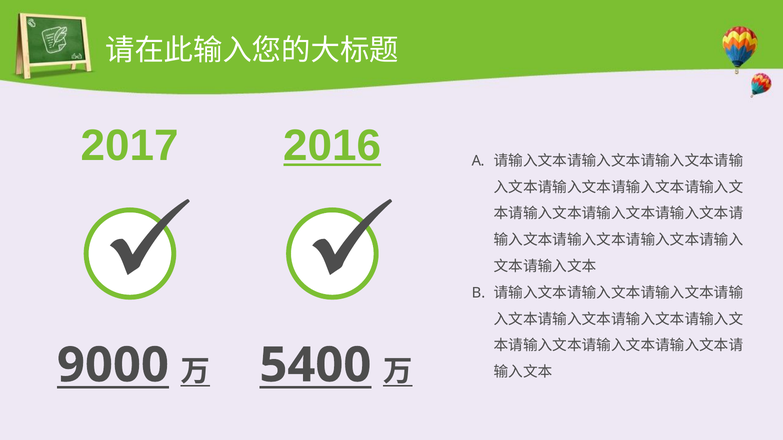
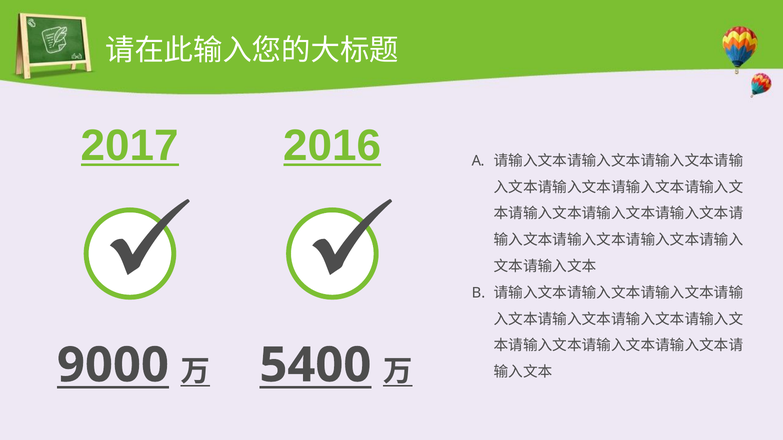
2017 underline: none -> present
